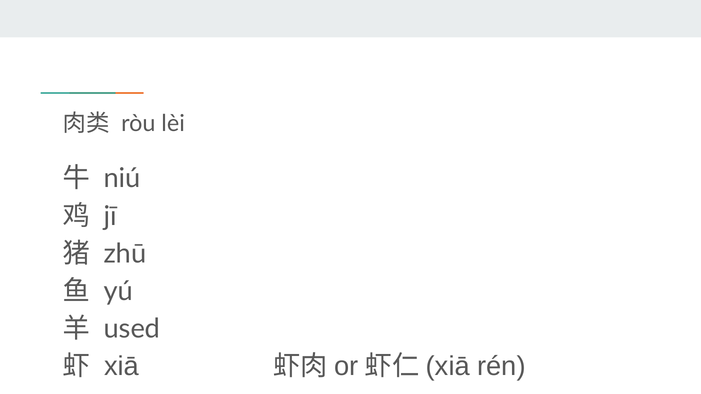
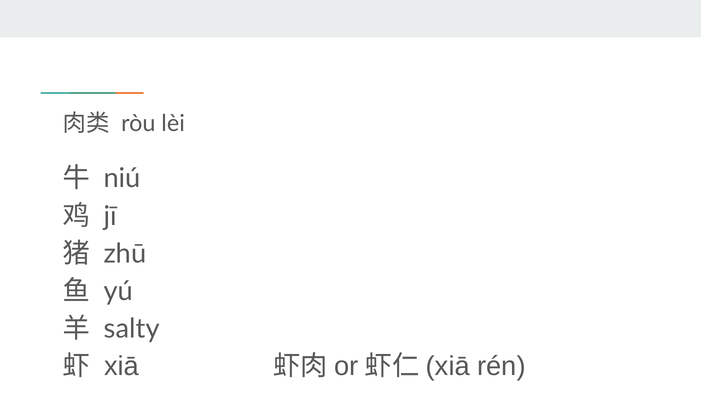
used: used -> salty
